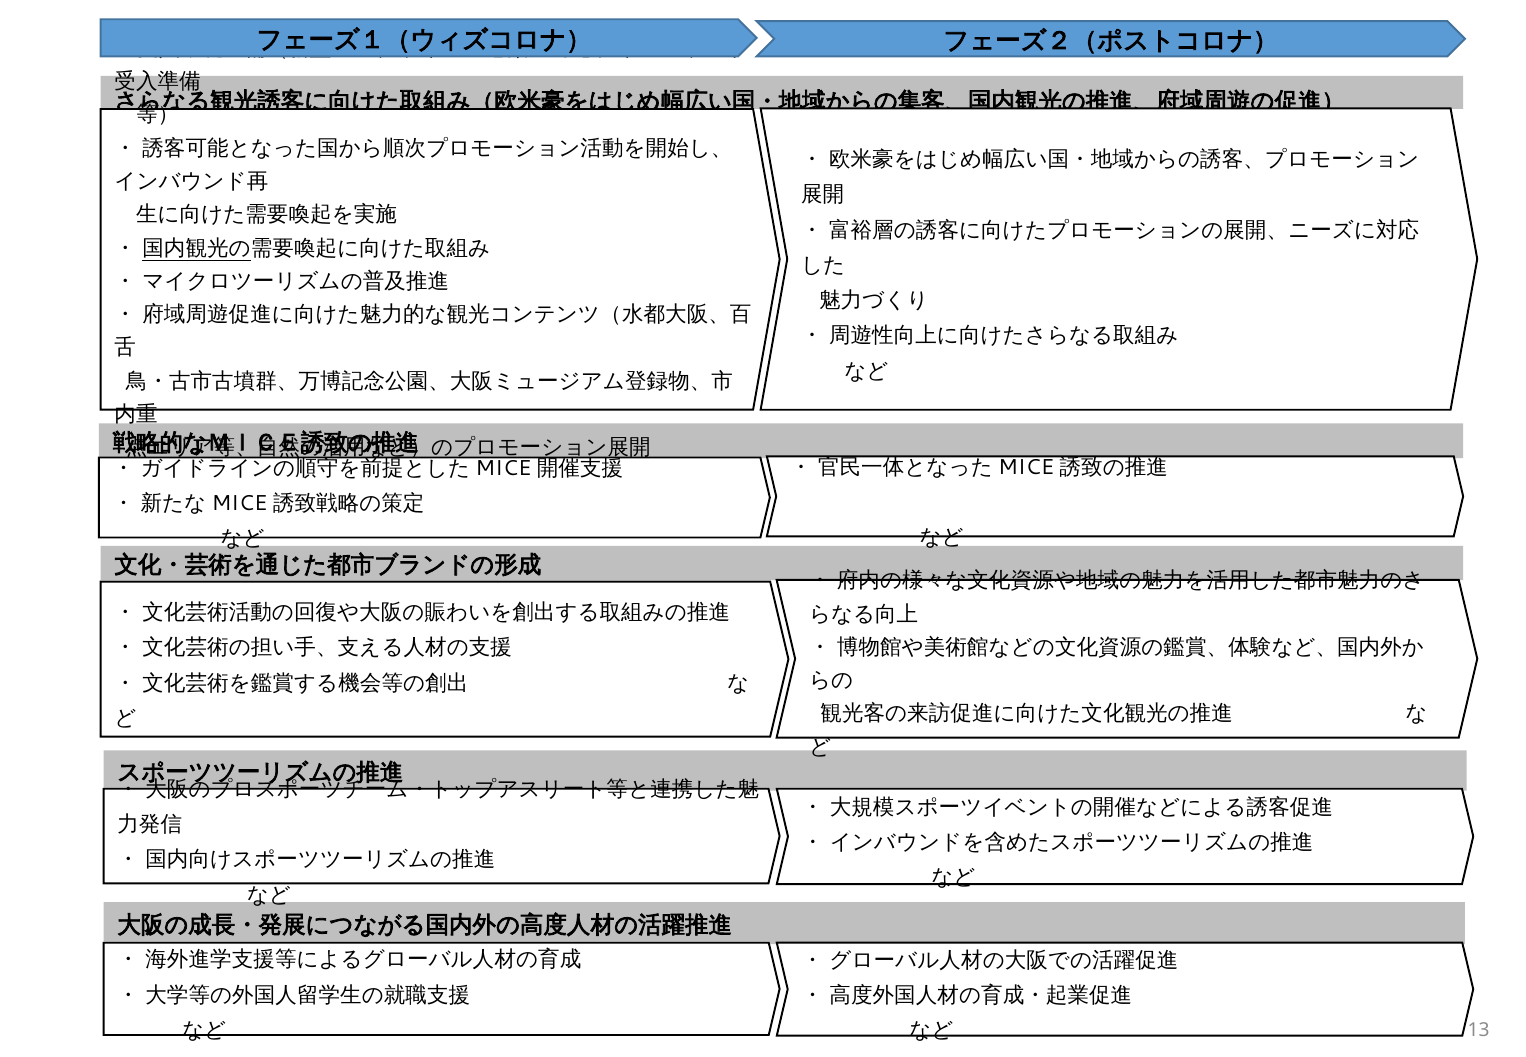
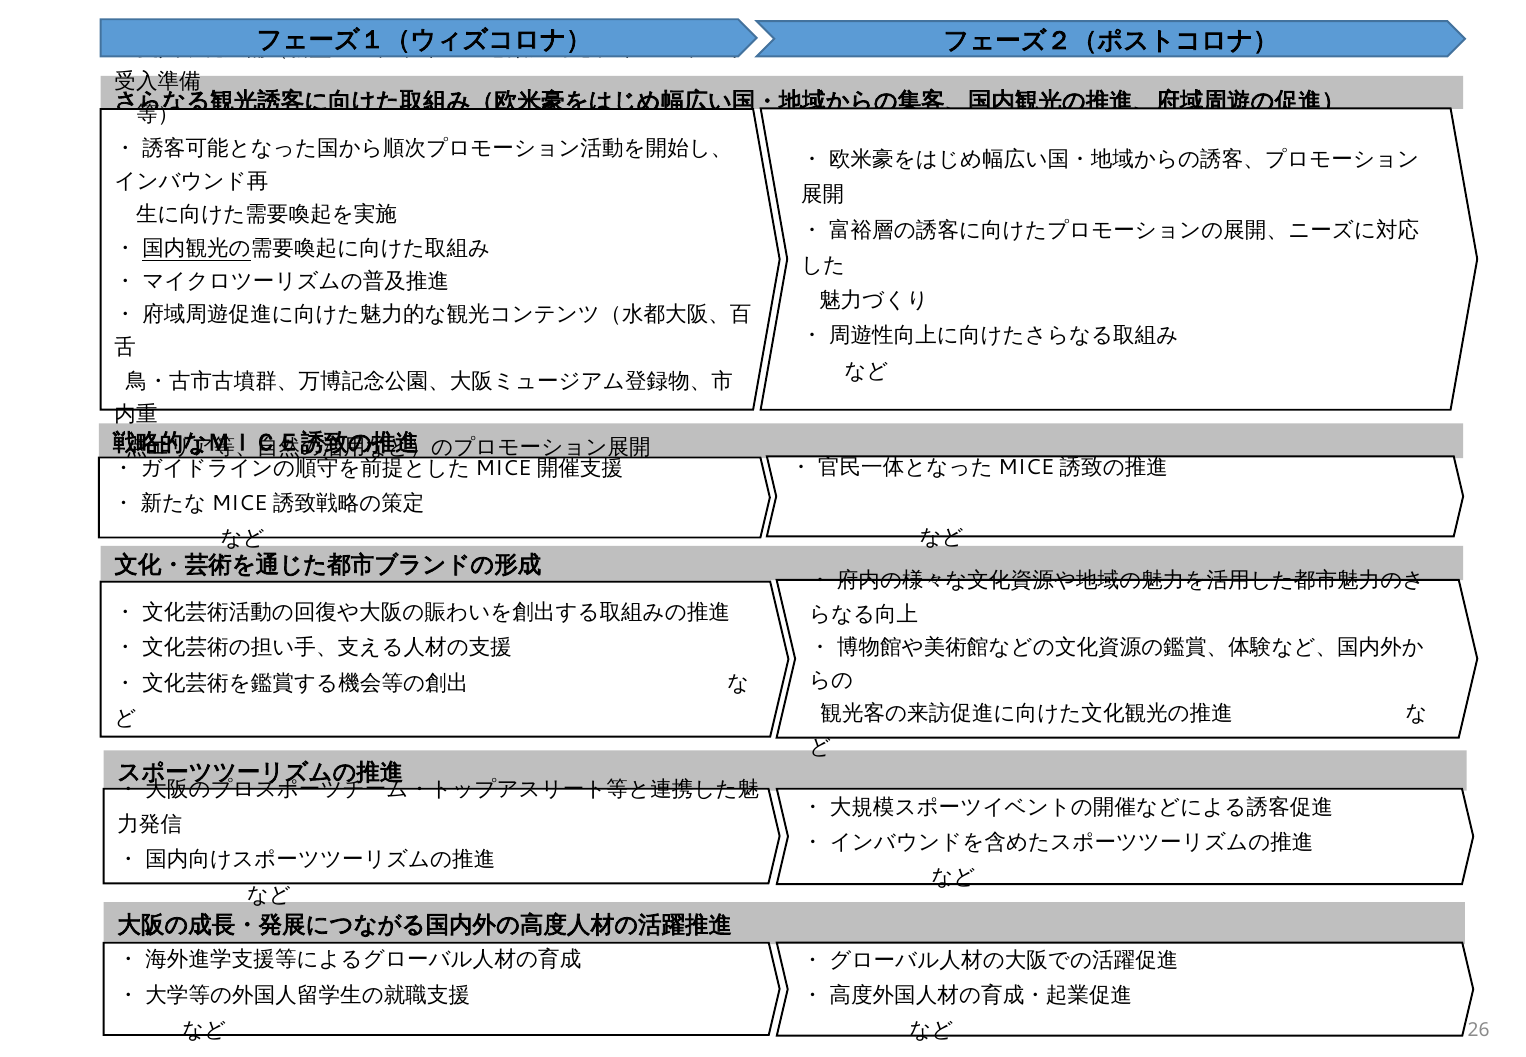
13: 13 -> 26
